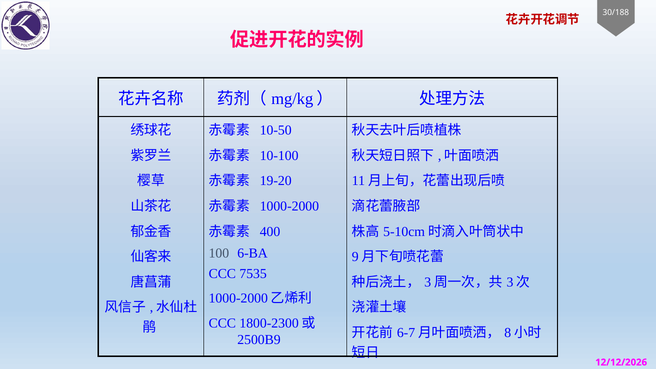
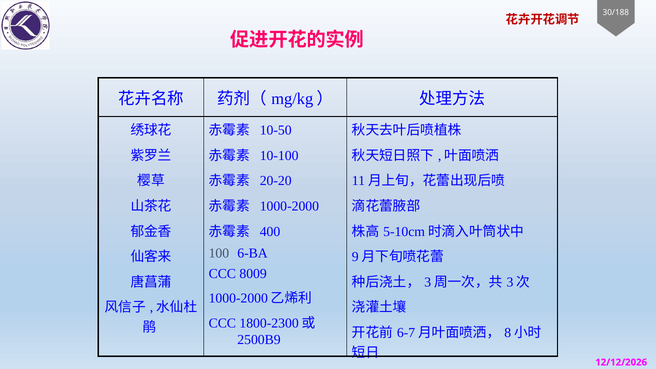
19-20: 19-20 -> 20-20
7535: 7535 -> 8009
